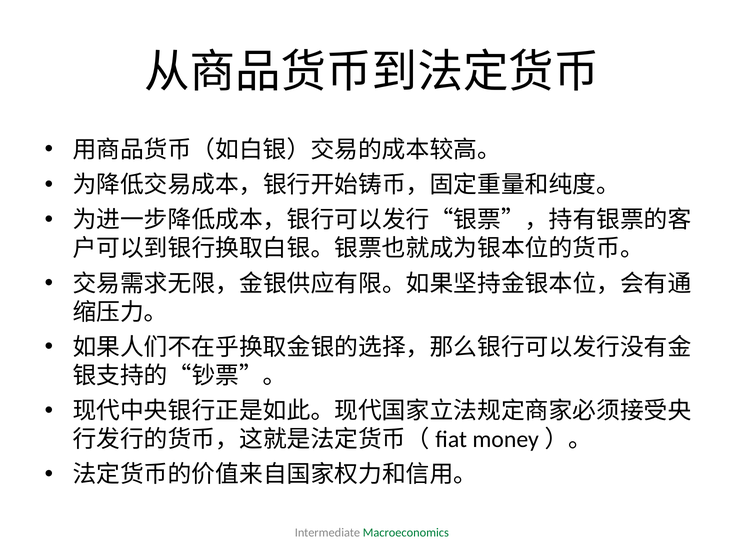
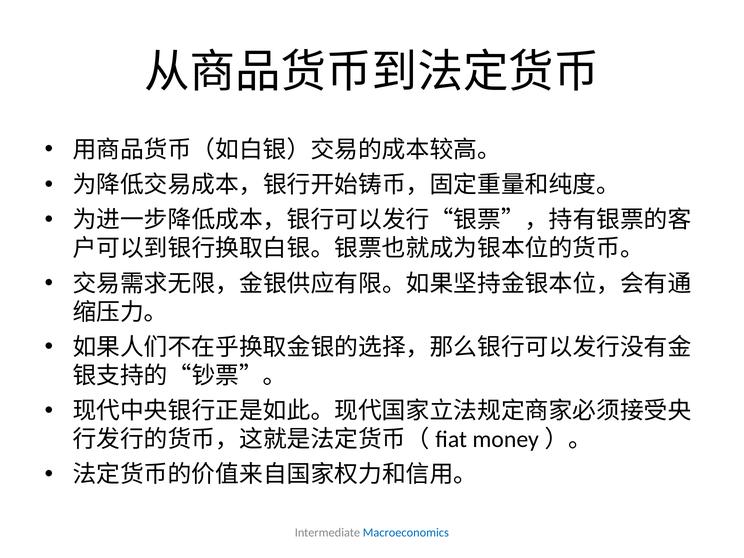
Macroeconomics colour: green -> blue
